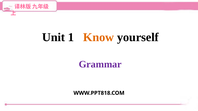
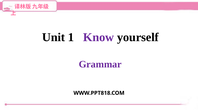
Know colour: orange -> purple
